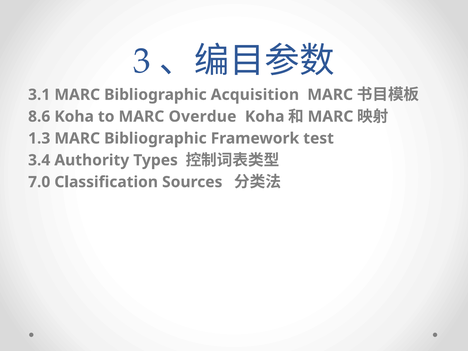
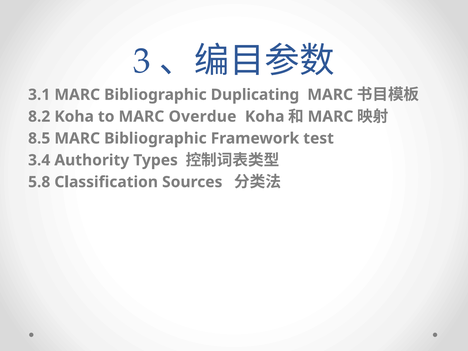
Acquisition: Acquisition -> Duplicating
8.6: 8.6 -> 8.2
1.3: 1.3 -> 8.5
7.0: 7.0 -> 5.8
